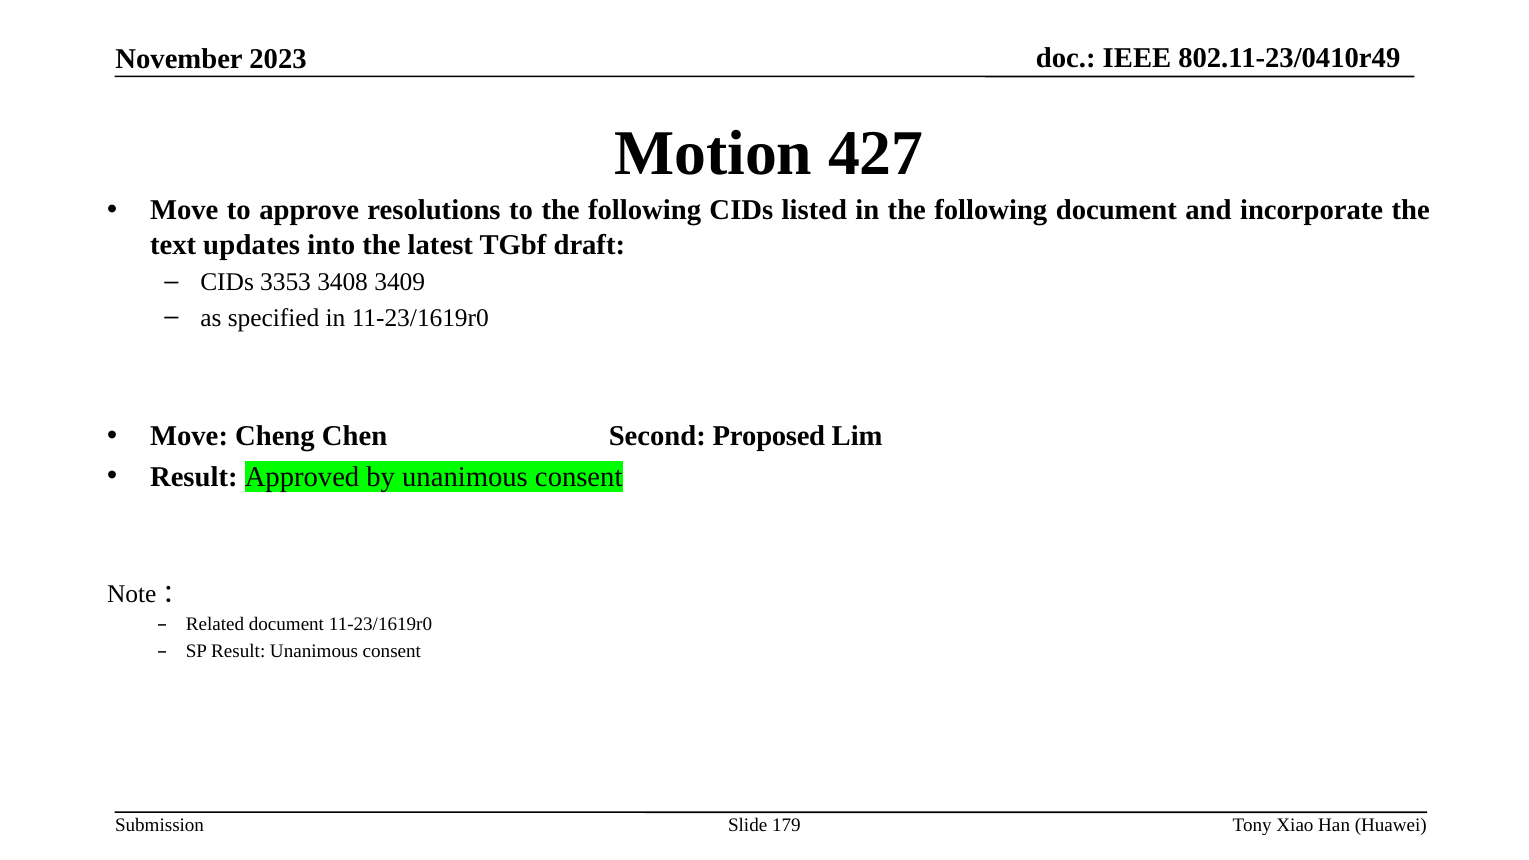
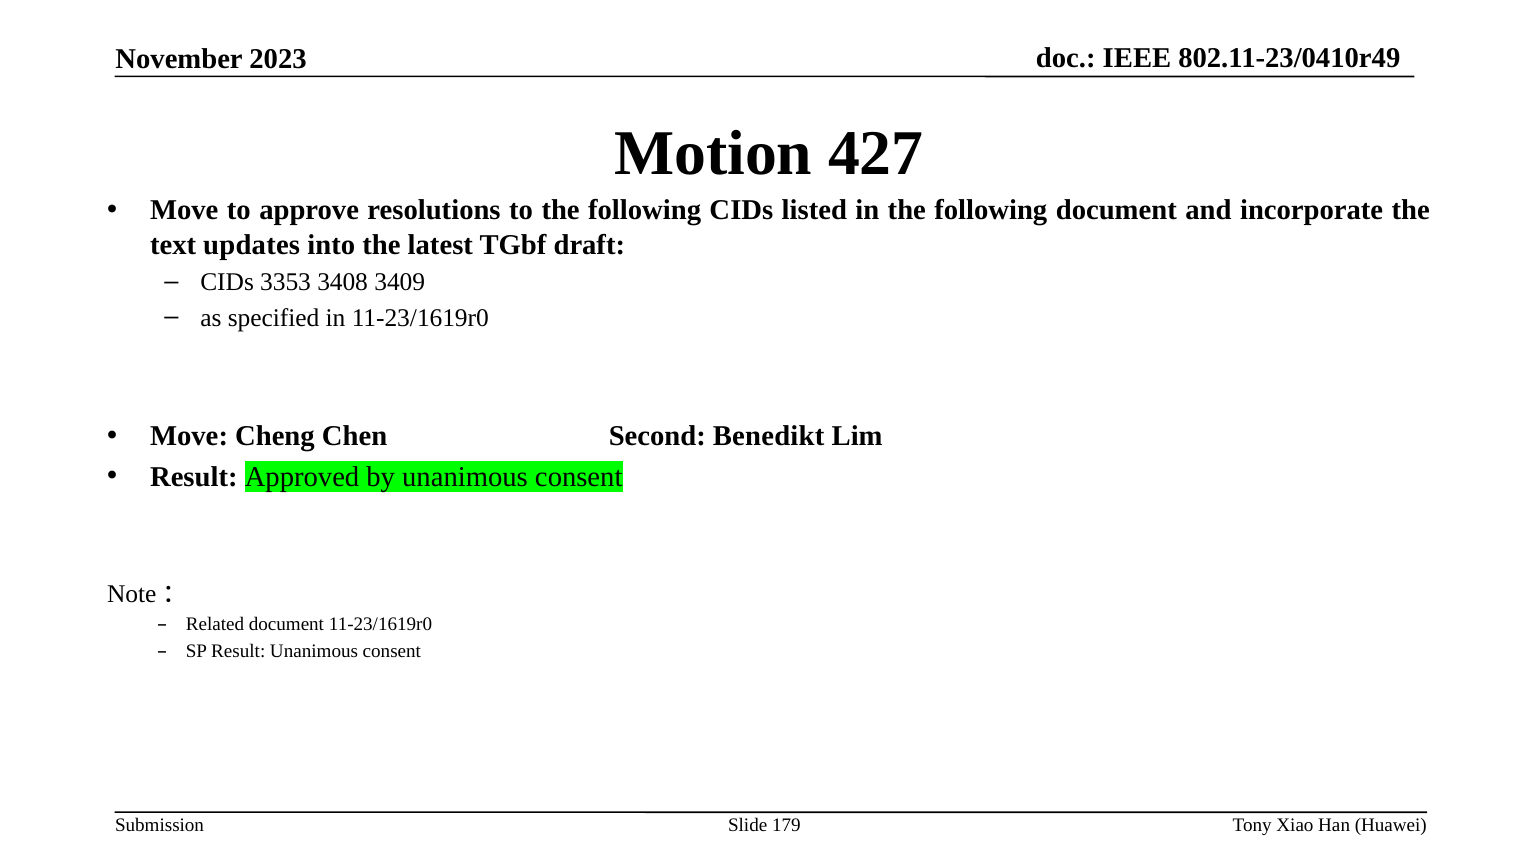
Proposed: Proposed -> Benedikt
